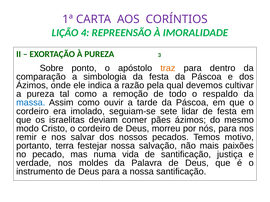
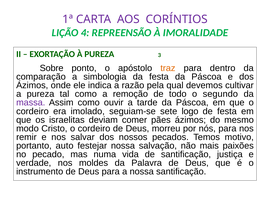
respaldo: respaldo -> segundo
massa colour: blue -> purple
lidar: lidar -> logo
terra: terra -> auto
